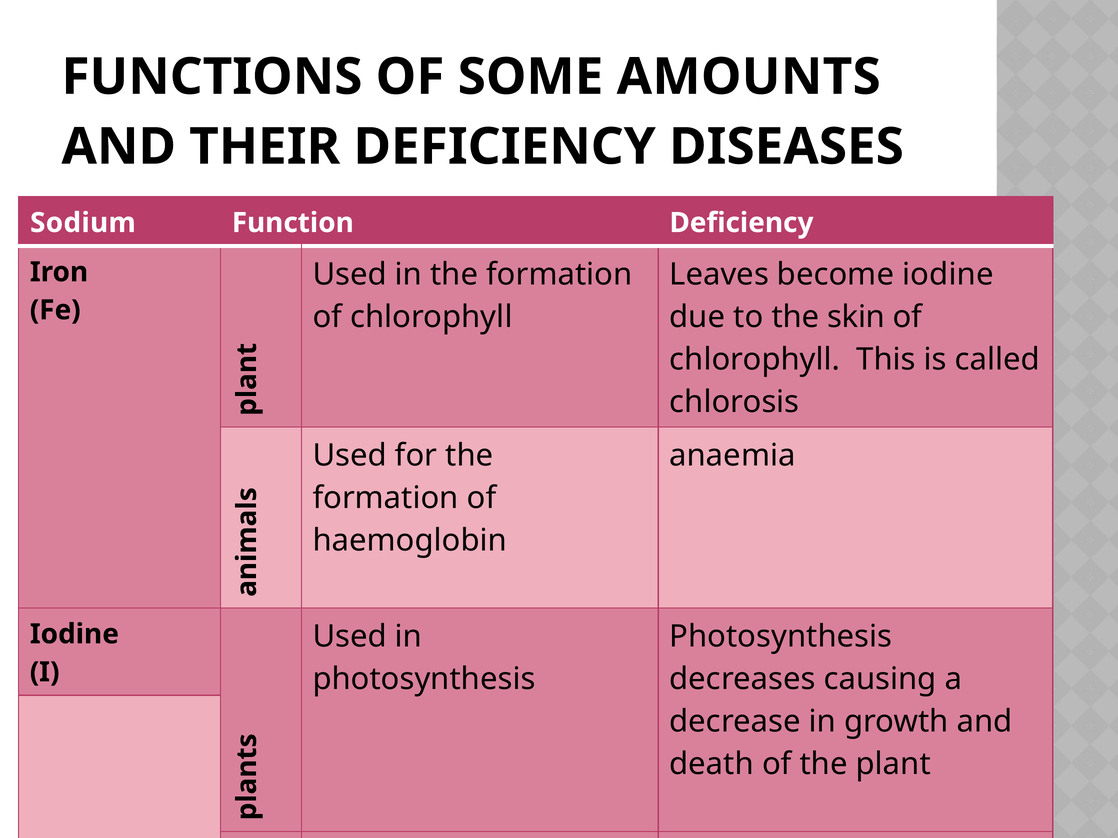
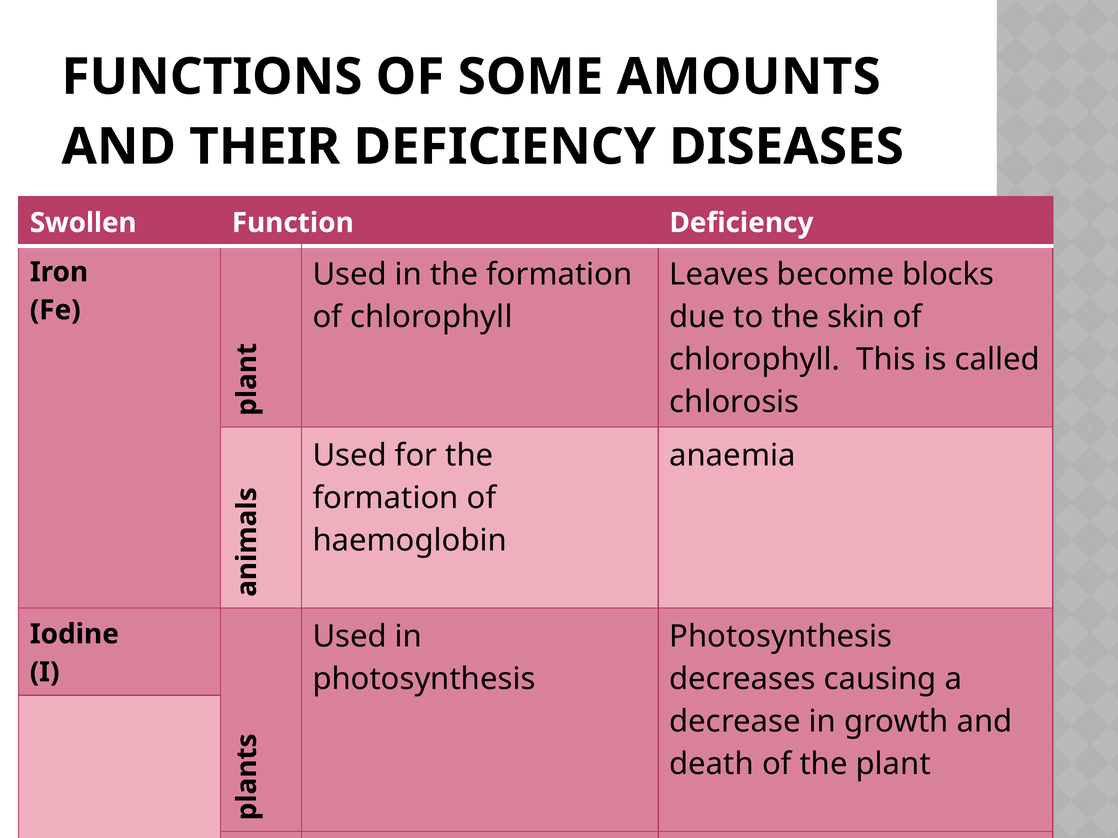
Sodium: Sodium -> Swollen
become iodine: iodine -> blocks
